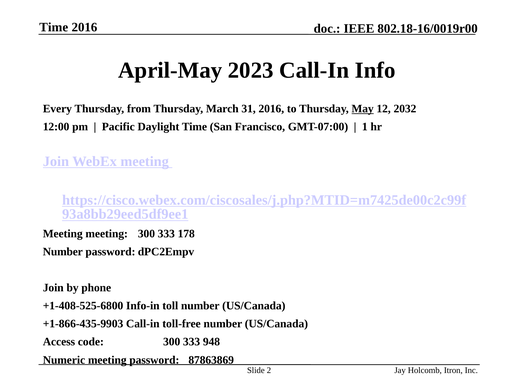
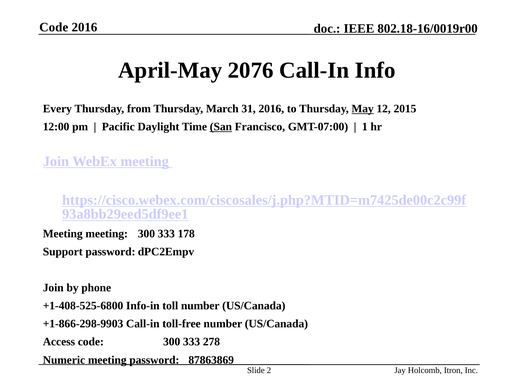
Time at (54, 27): Time -> Code
2023: 2023 -> 2076
2032: 2032 -> 2015
San underline: none -> present
Number at (63, 251): Number -> Support
+1-866-435-9903: +1-866-435-9903 -> +1-866-298-9903
948: 948 -> 278
